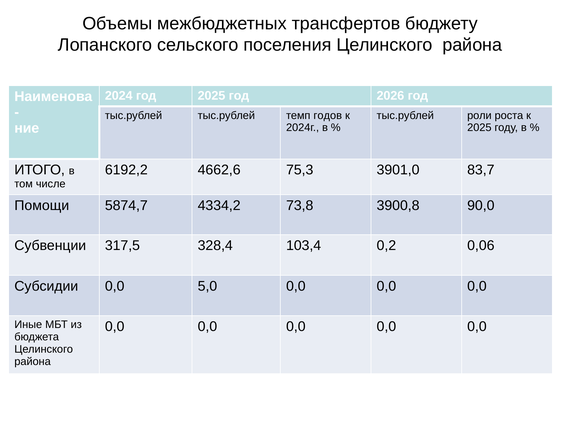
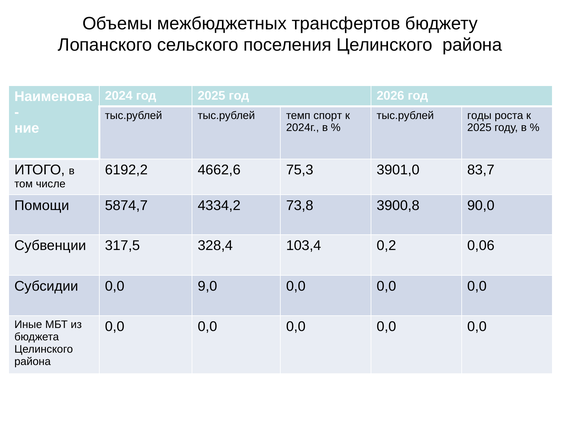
годов: годов -> спорт
роли: роли -> годы
5,0: 5,0 -> 9,0
